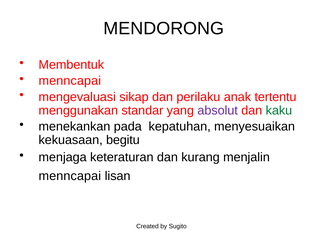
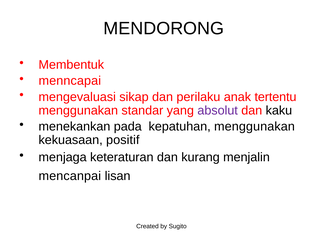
kaku colour: green -> black
kepatuhan menyesuaikan: menyesuaikan -> menggunakan
begitu: begitu -> positif
menncapai at (70, 176): menncapai -> mencanpai
